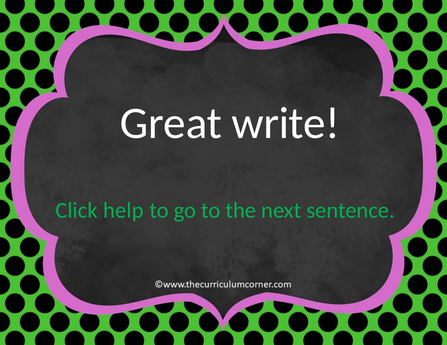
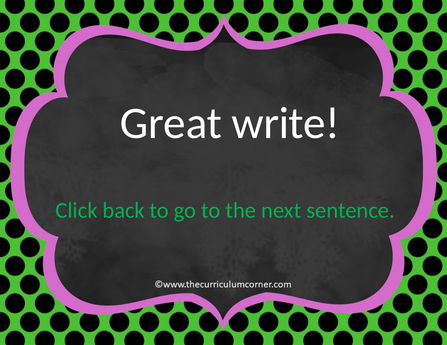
help: help -> back
